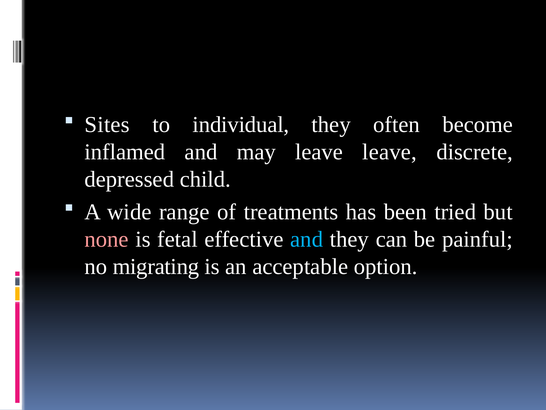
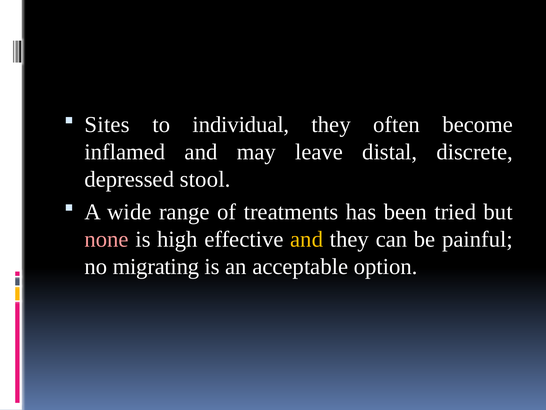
leave leave: leave -> distal
child: child -> stool
fetal: fetal -> high
and at (307, 239) colour: light blue -> yellow
